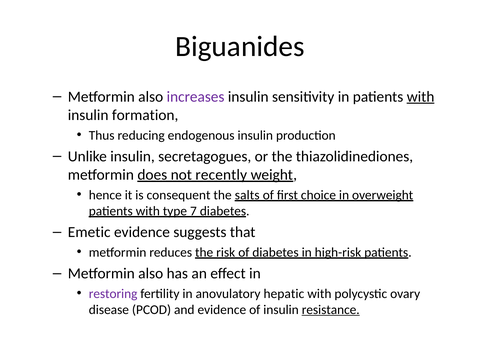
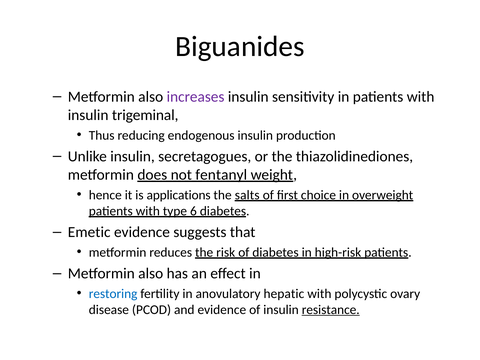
with at (421, 97) underline: present -> none
formation: formation -> trigeminal
recently: recently -> fentanyl
consequent: consequent -> applications
7: 7 -> 6
restoring colour: purple -> blue
